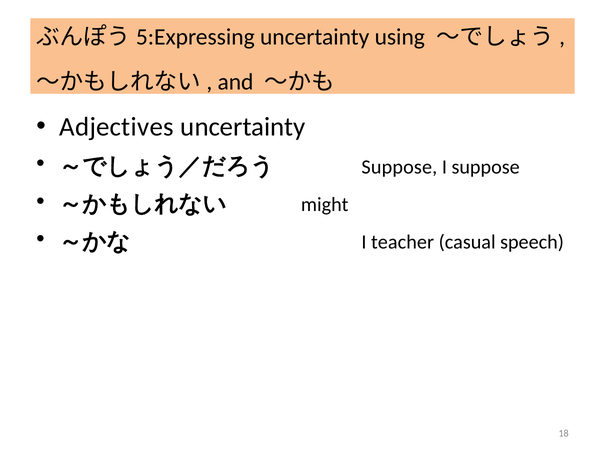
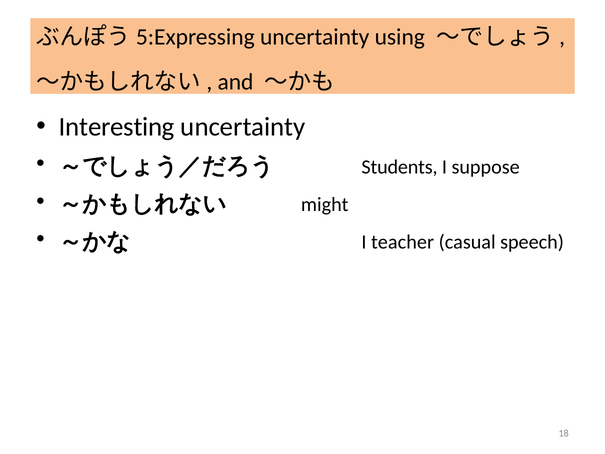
Adjectives: Adjectives -> Interesting
Suppose at (399, 167): Suppose -> Students
